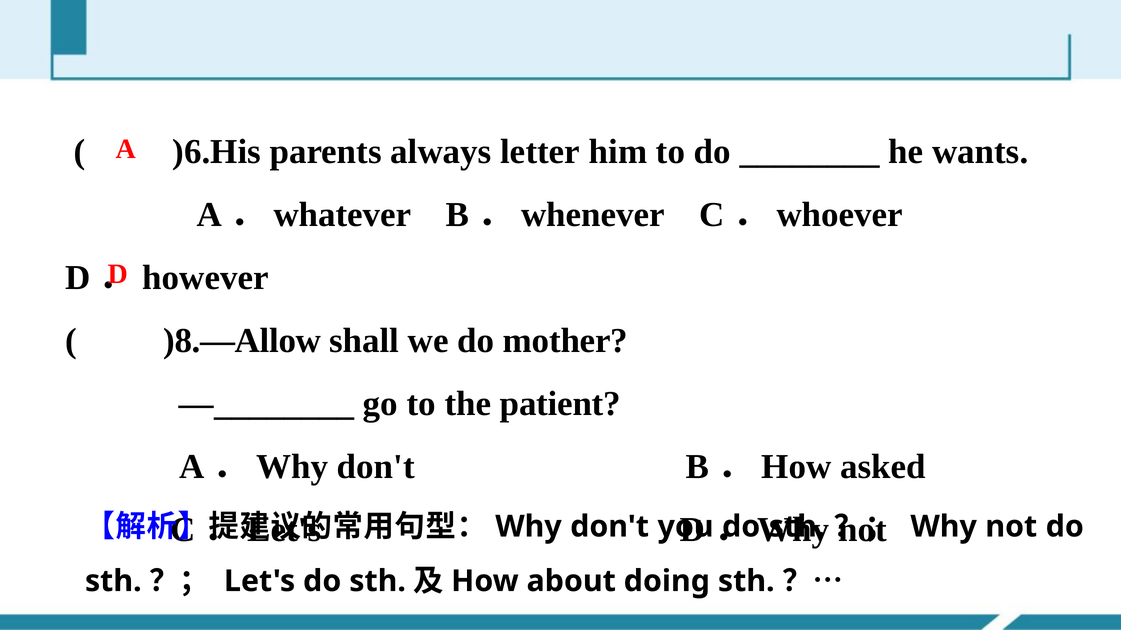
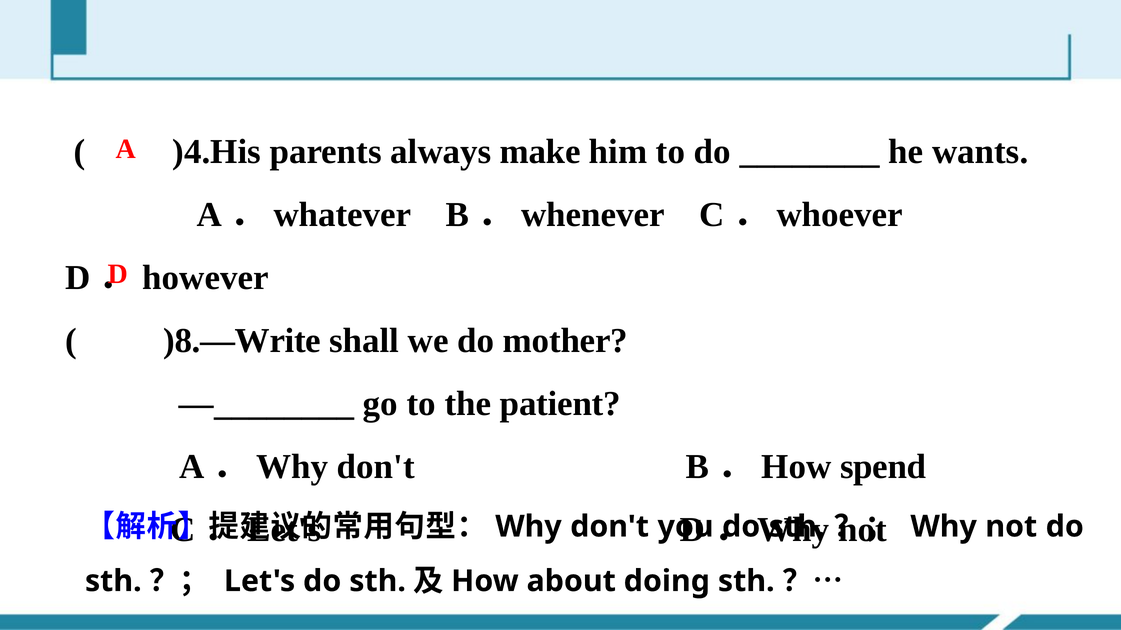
)6.His: )6.His -> )4.His
letter: letter -> make
)8.—Allow: )8.—Allow -> )8.—Write
asked: asked -> spend
